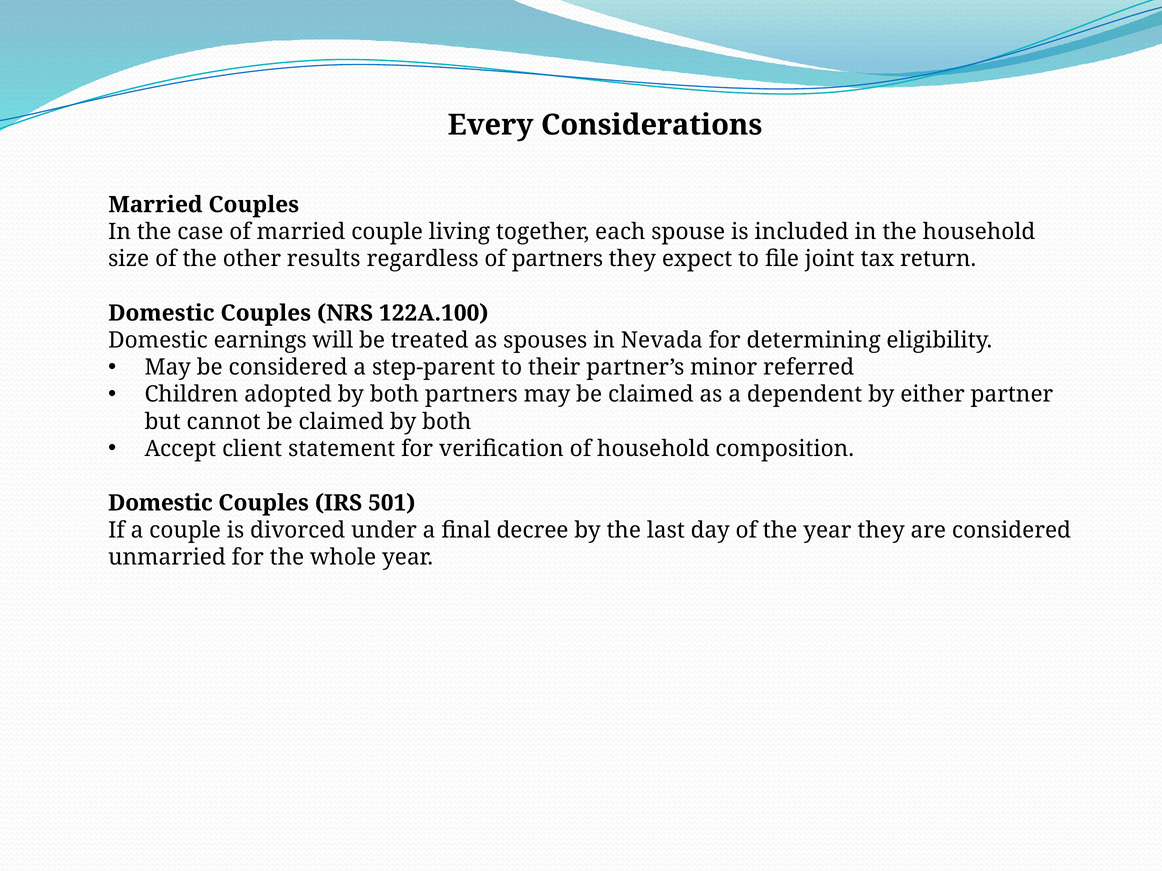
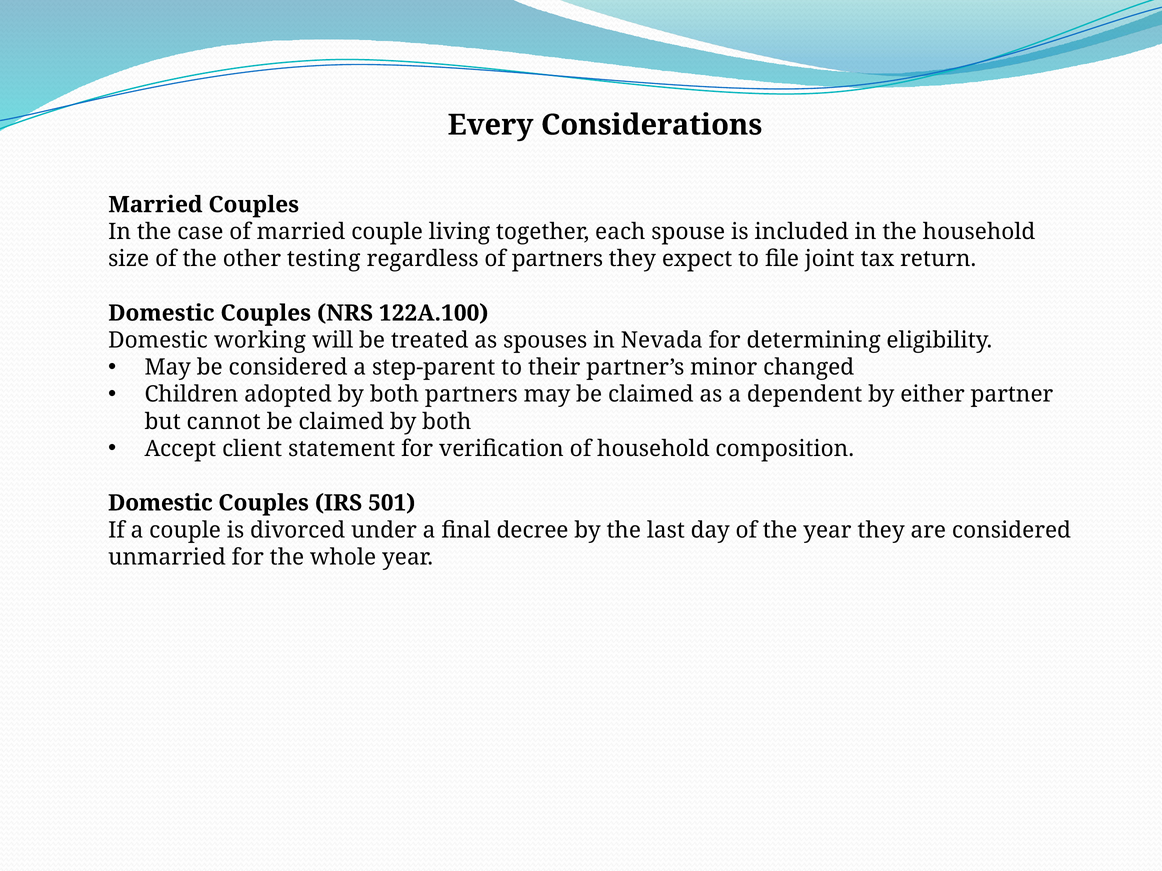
results: results -> testing
earnings: earnings -> working
referred: referred -> changed
